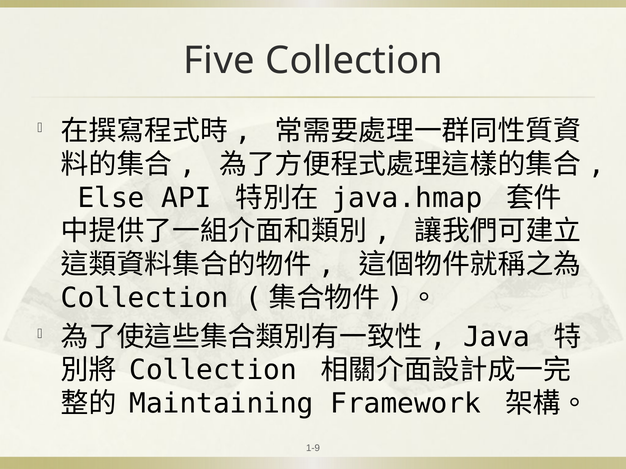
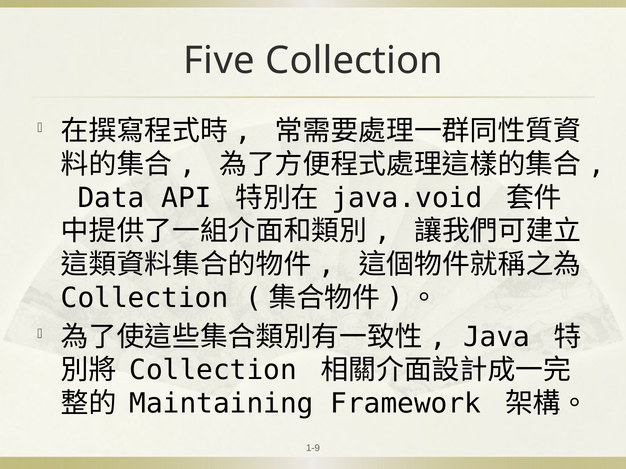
Else: Else -> Data
java.hmap: java.hmap -> java.void
